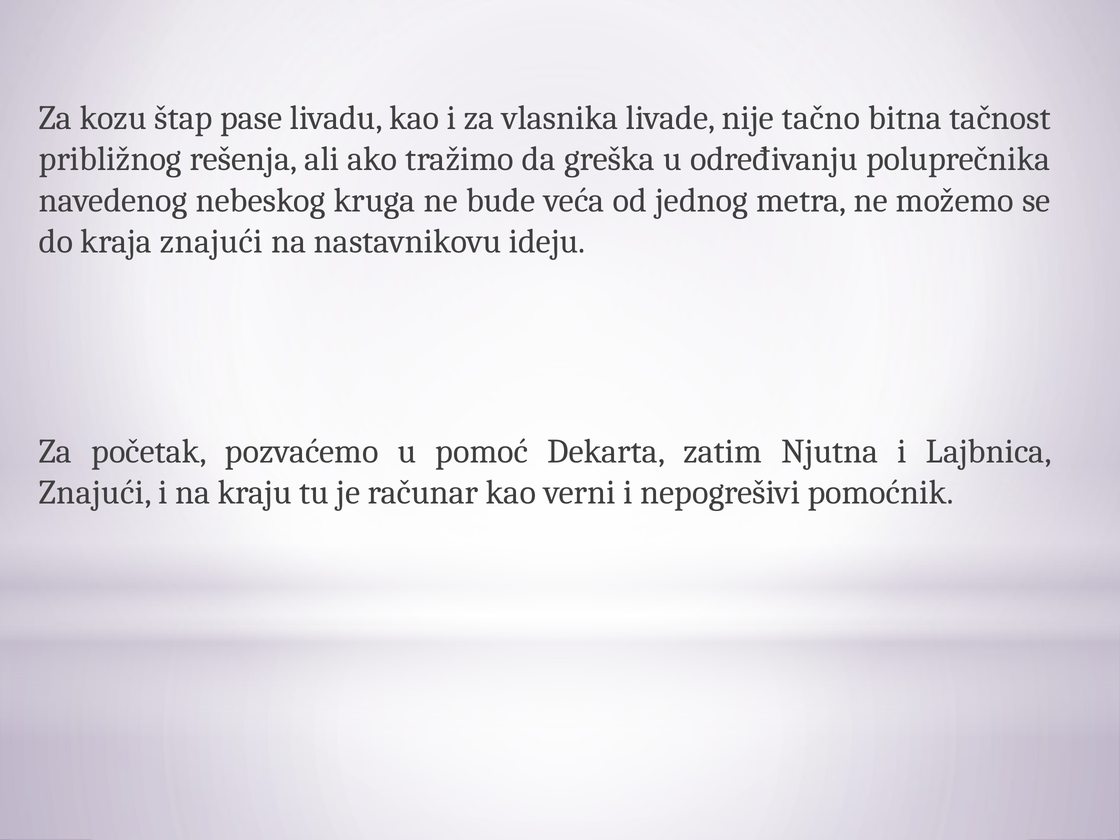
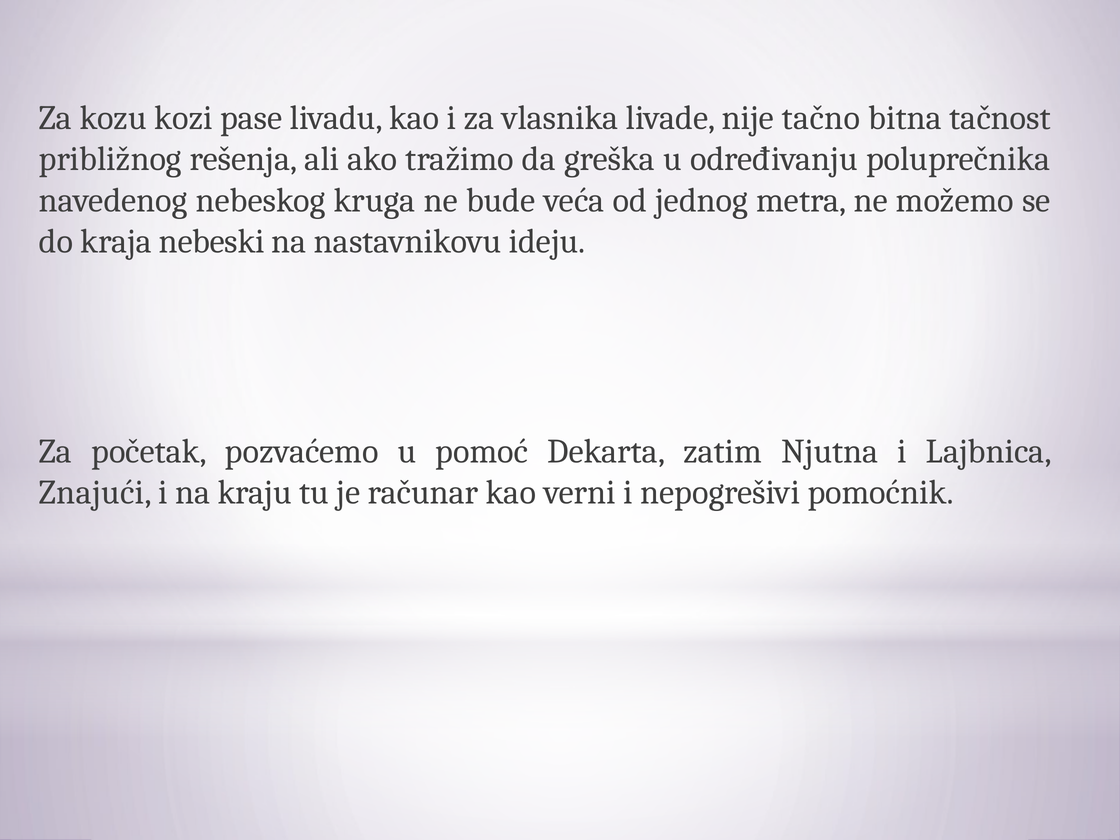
štap: štap -> kozi
kraja znajući: znajući -> nebeski
